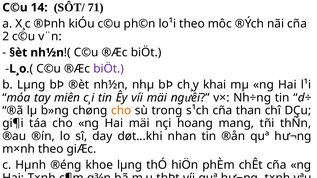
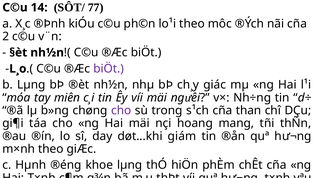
71: 71 -> 77
khai: khai -> giác
cho at (121, 111) colour: orange -> purple
nhan: nhan -> giám
